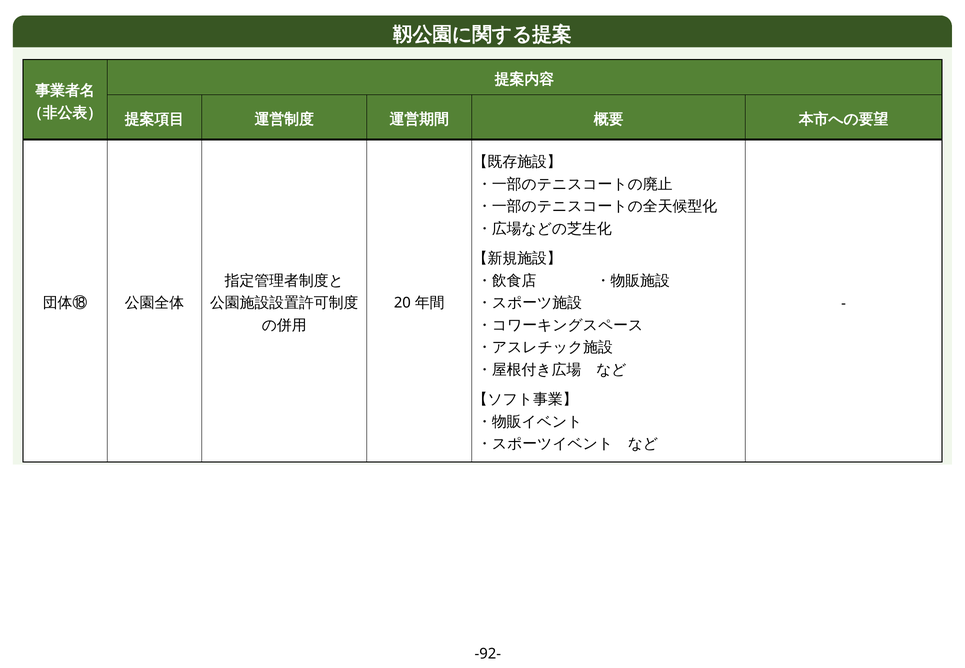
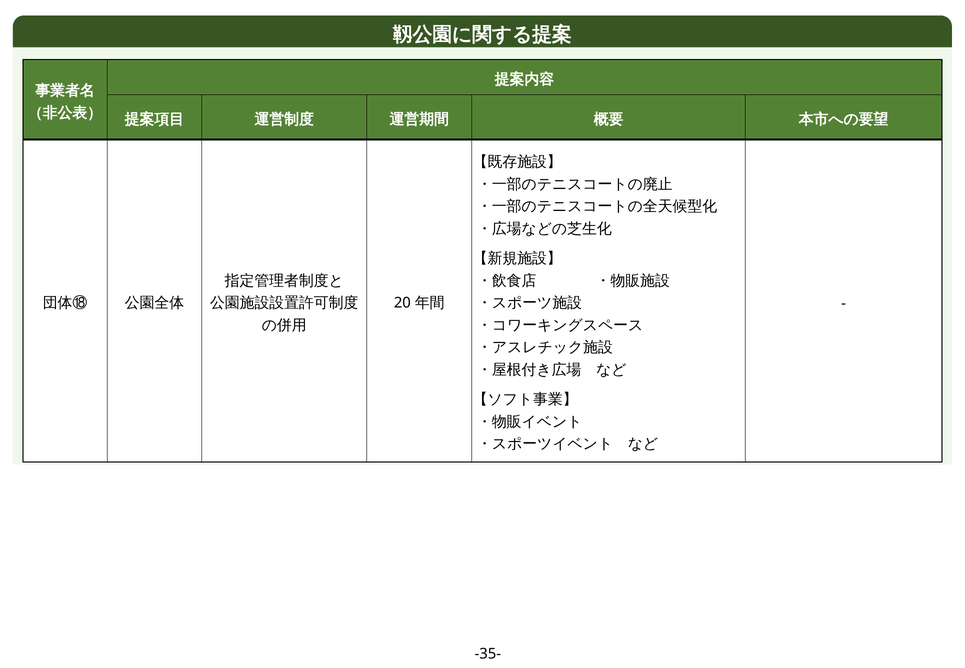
-92-: -92- -> -35-
